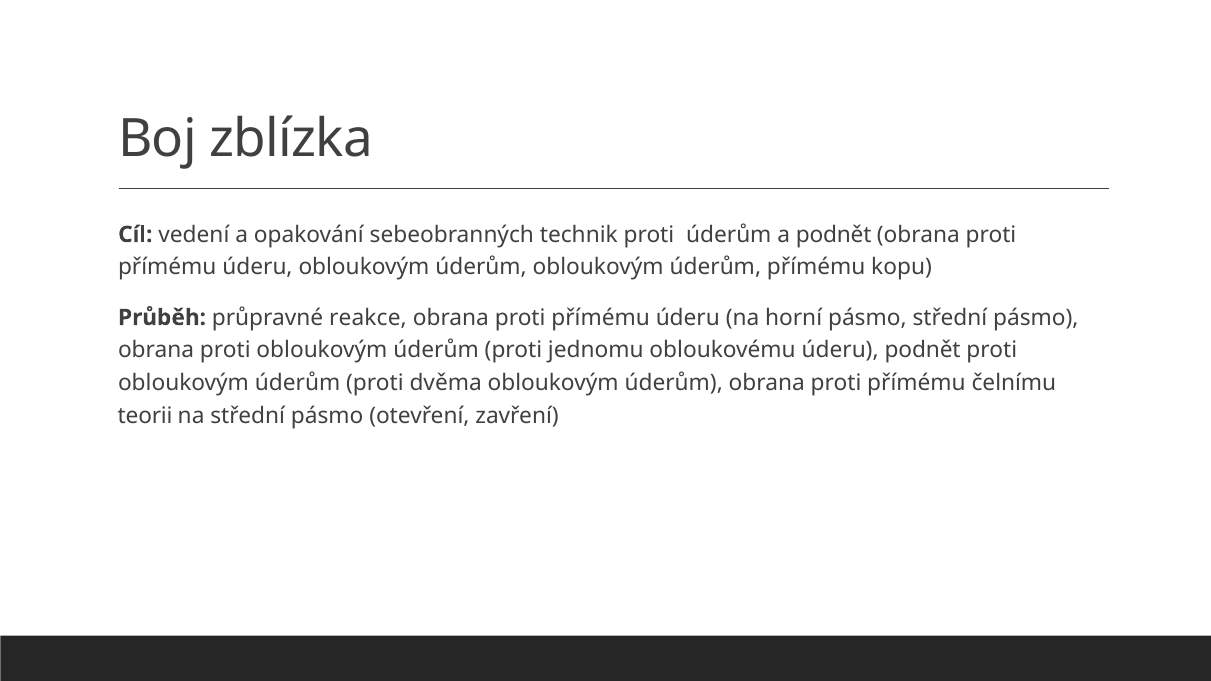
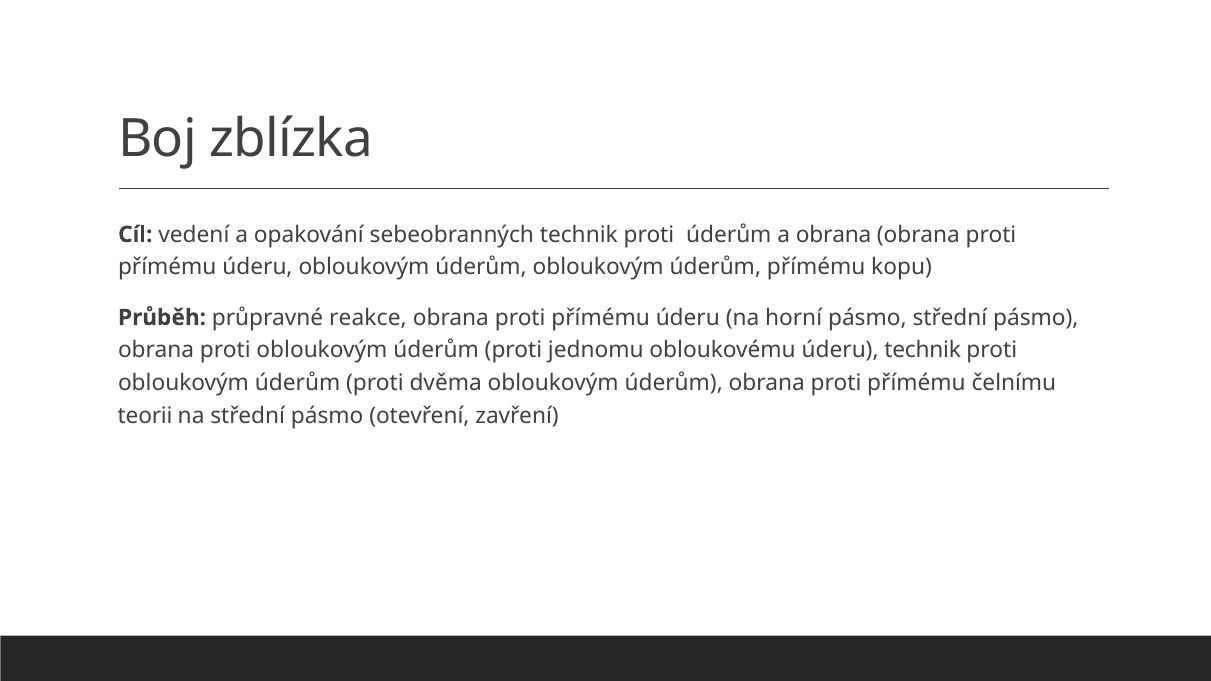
a podnět: podnět -> obrana
úderu podnět: podnět -> technik
